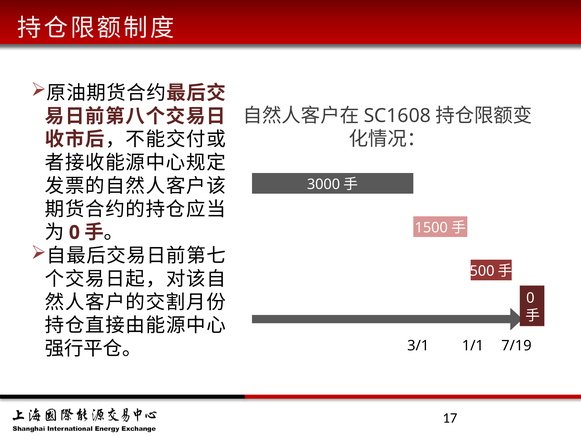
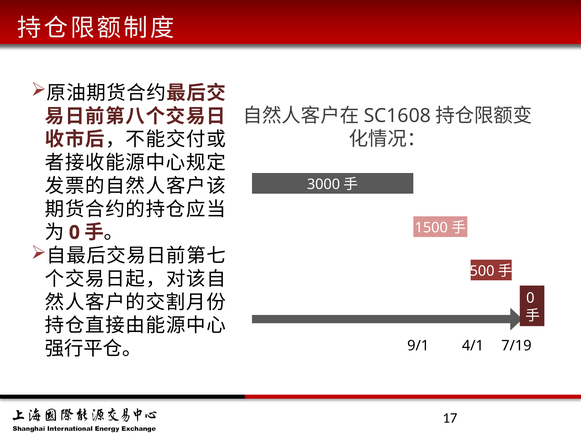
3/1: 3/1 -> 9/1
1/1: 1/1 -> 4/1
